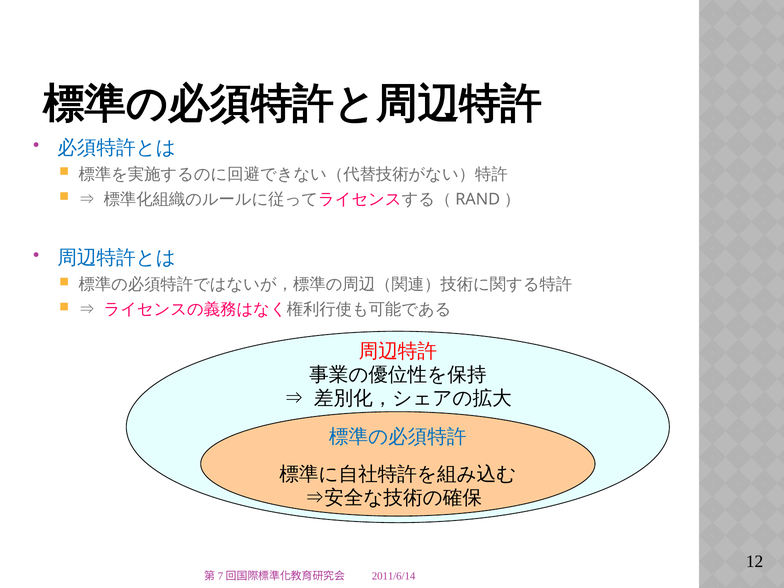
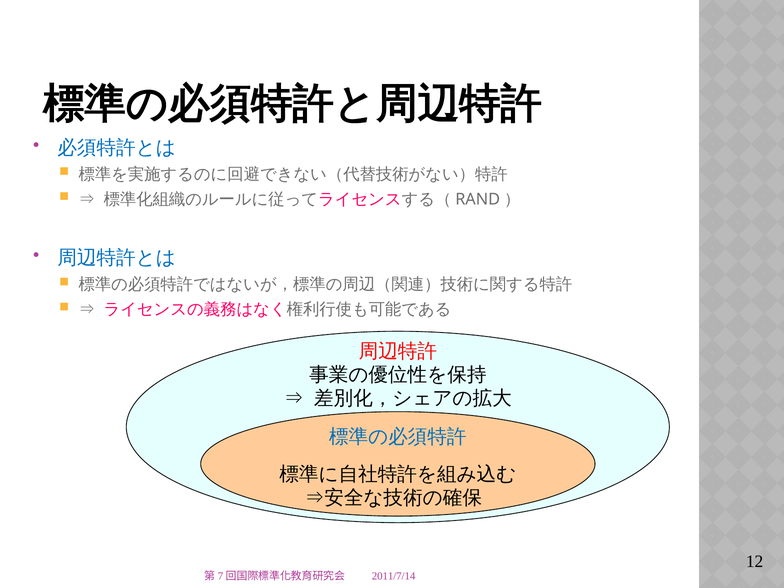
2011/6/14: 2011/6/14 -> 2011/7/14
